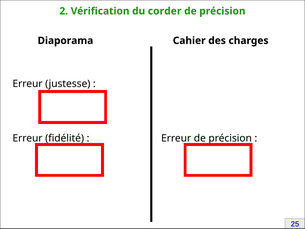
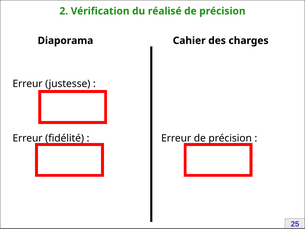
corder: corder -> réalisé
